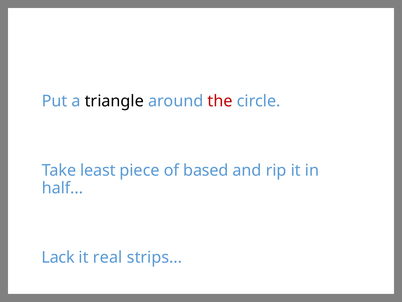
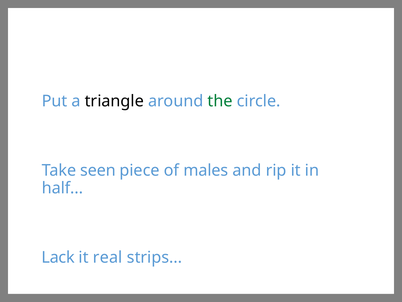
the colour: red -> green
least: least -> seen
based: based -> males
